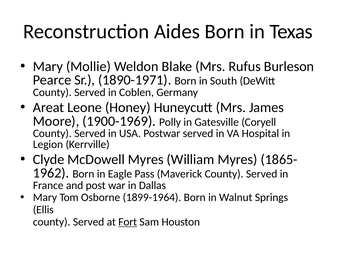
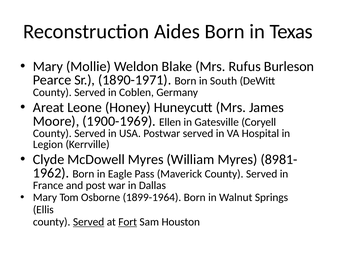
Polly: Polly -> Ellen
1865-: 1865- -> 8981-
Served at (89, 221) underline: none -> present
